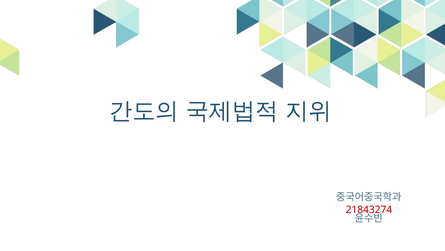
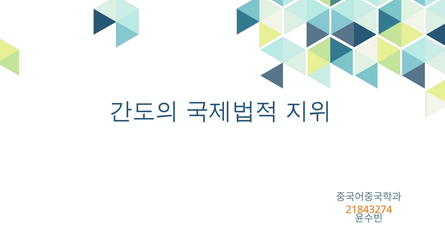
21843274 colour: red -> orange
